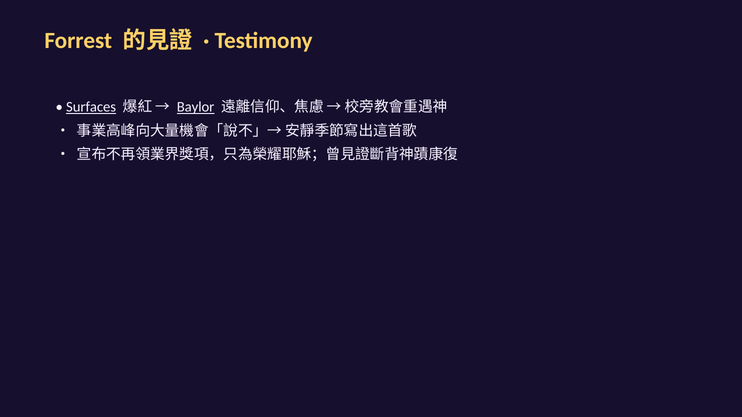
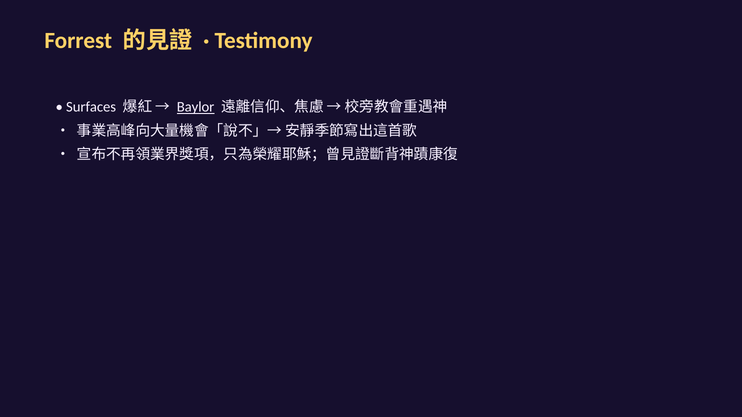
Surfaces underline: present -> none
